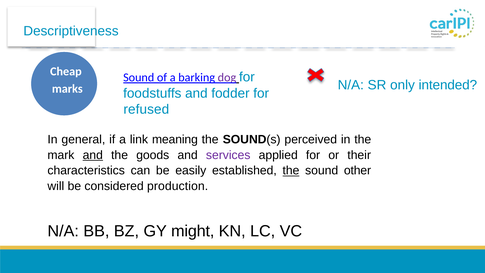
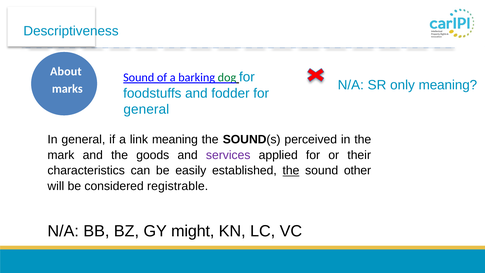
Cheap: Cheap -> About
dog colour: purple -> green
only intended: intended -> meaning
refused at (146, 109): refused -> general
and at (93, 155) underline: present -> none
production: production -> registrable
